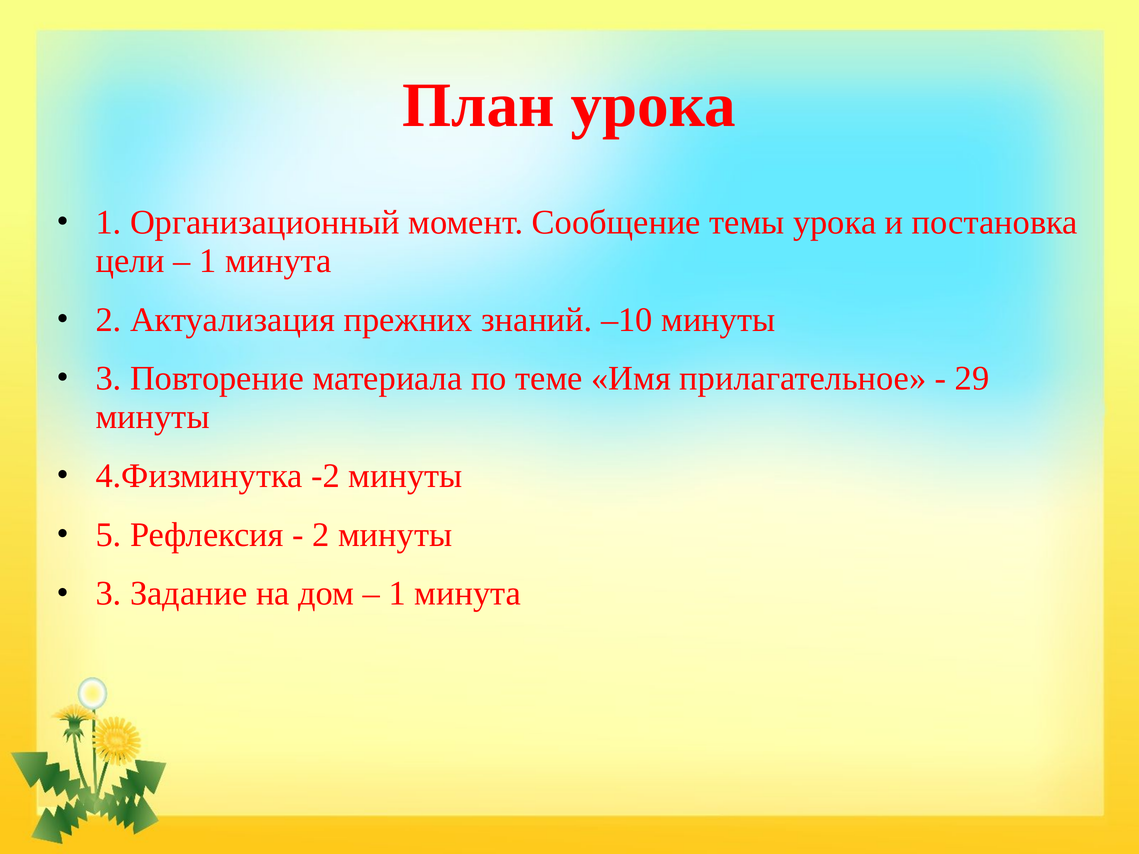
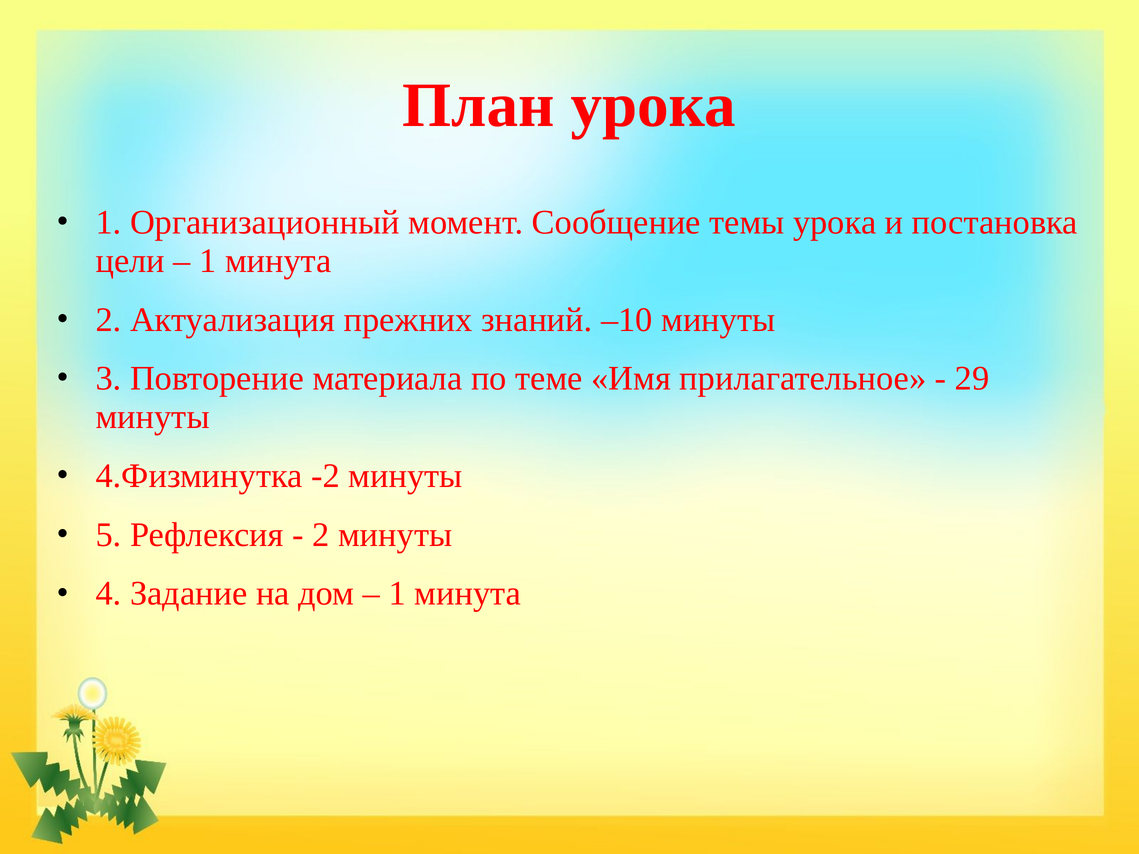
3 at (109, 594): 3 -> 4
